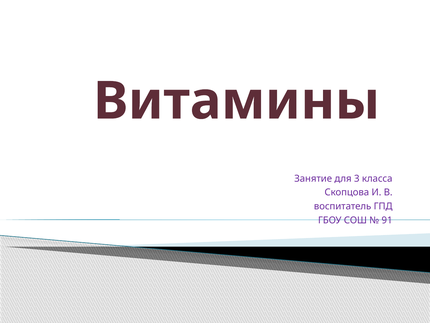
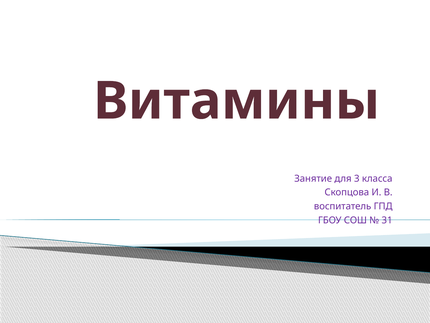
91: 91 -> 31
